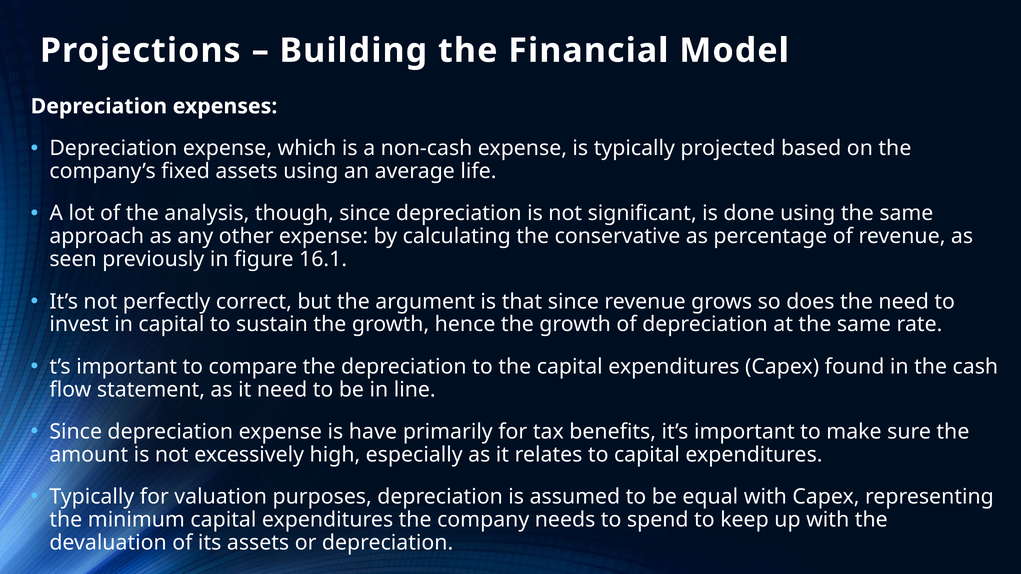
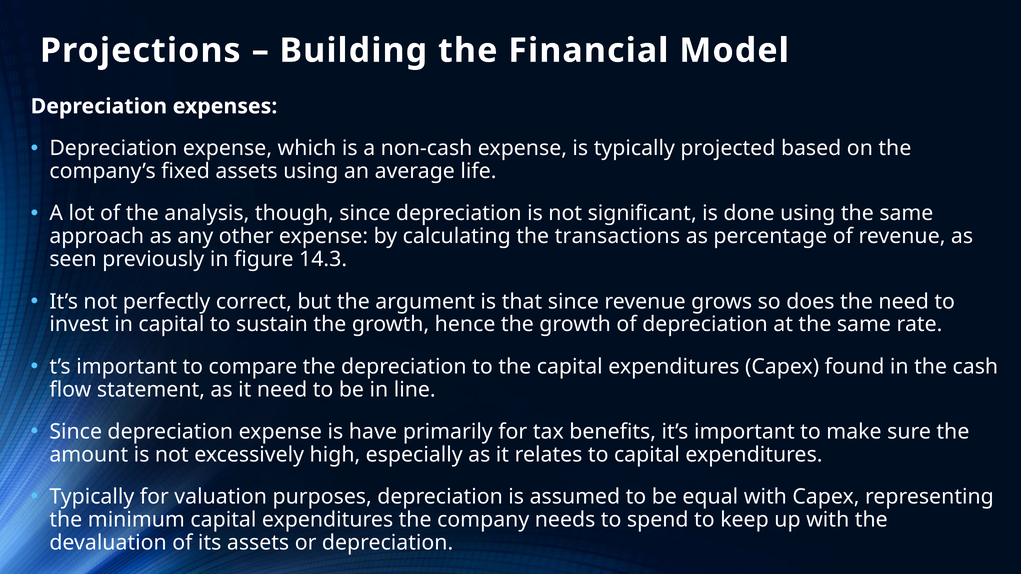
conservative: conservative -> transactions
16.1: 16.1 -> 14.3
